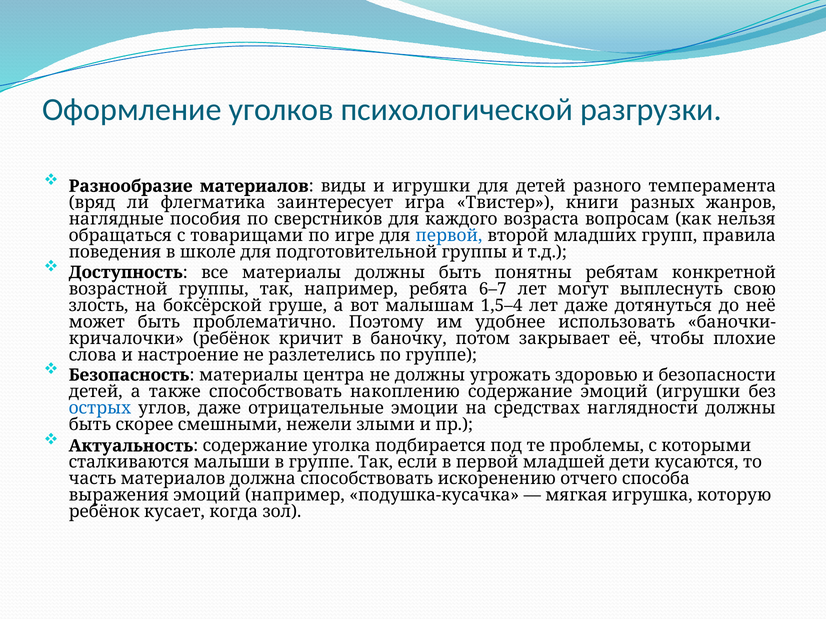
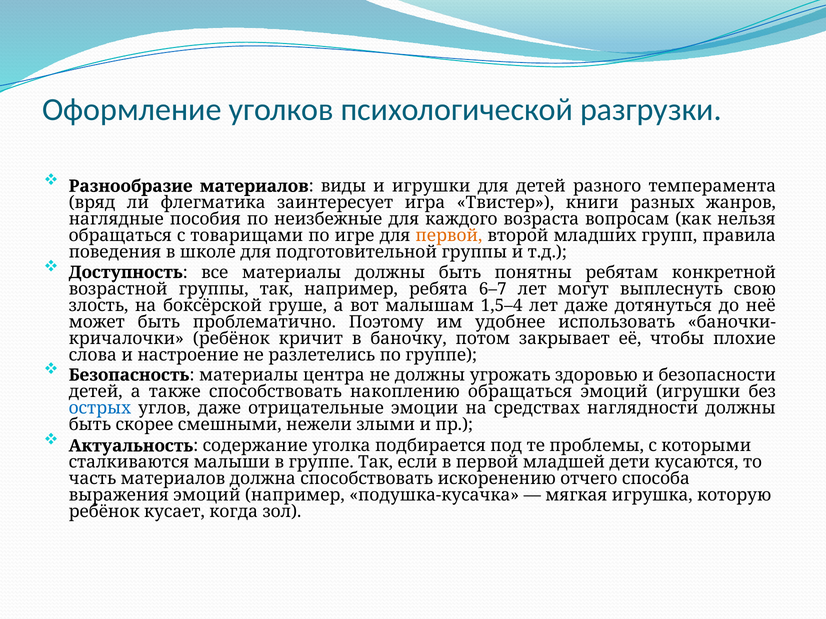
сверстников: сверстников -> неизбежные
первой at (449, 236) colour: blue -> orange
накоплению содержание: содержание -> обращаться
